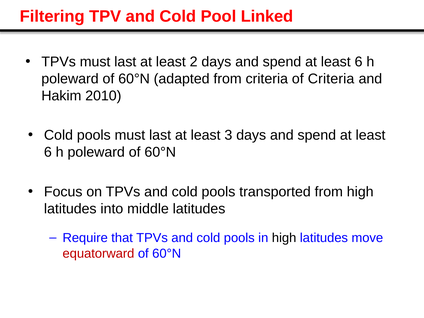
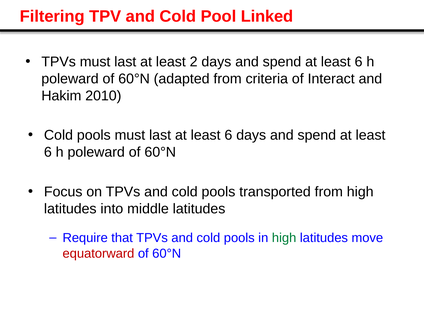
of Criteria: Criteria -> Interact
last at least 3: 3 -> 6
high at (284, 238) colour: black -> green
